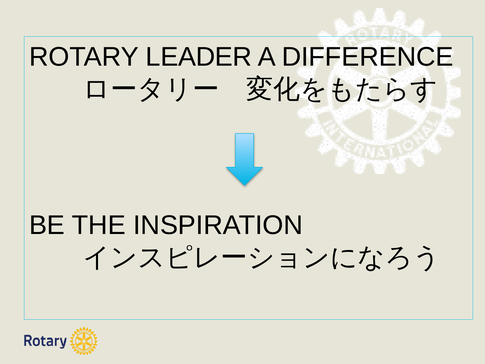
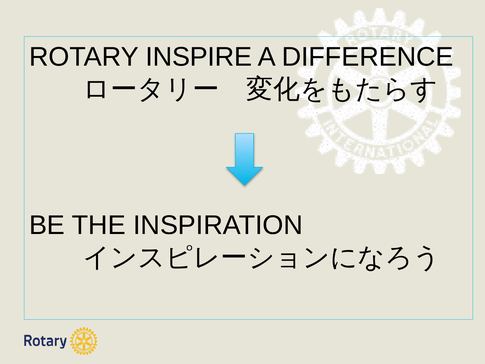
LEADER: LEADER -> INSPIRE
